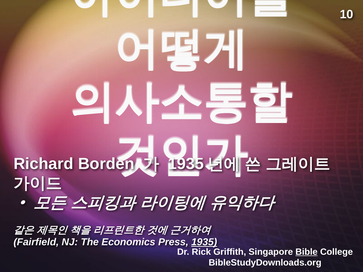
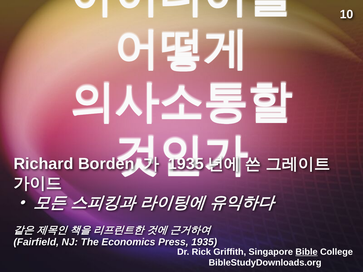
1935 at (204, 242) underline: present -> none
